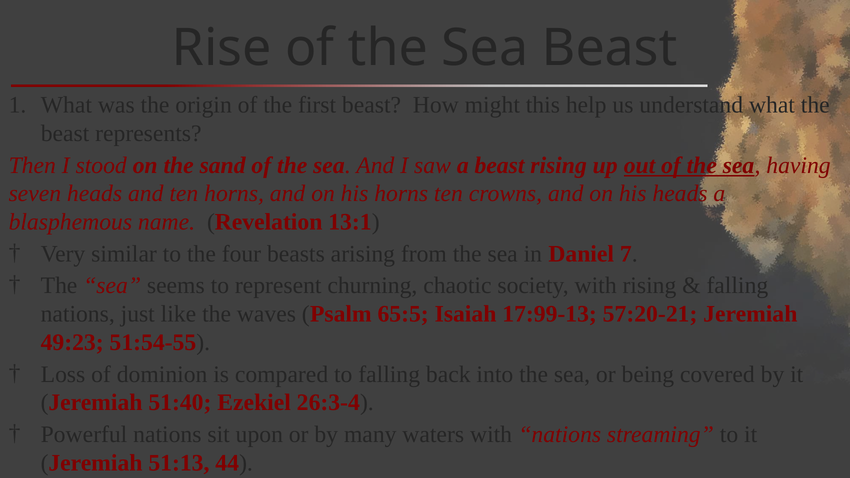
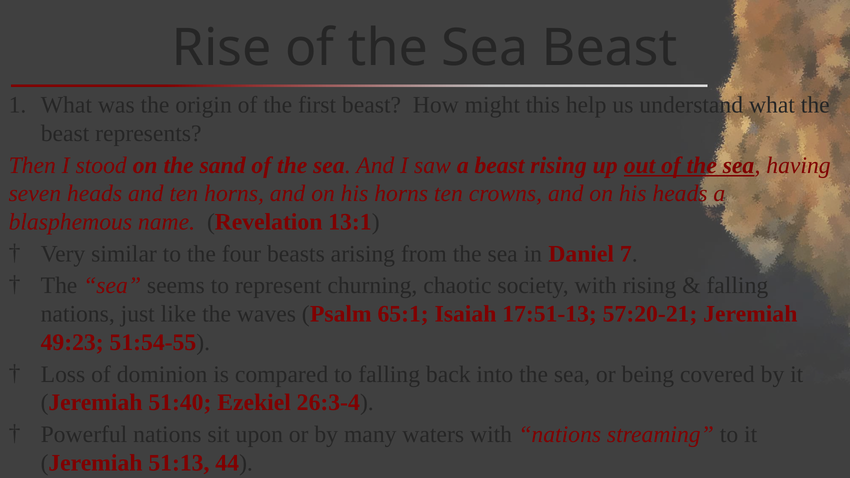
65:5: 65:5 -> 65:1
17:99-13: 17:99-13 -> 17:51-13
